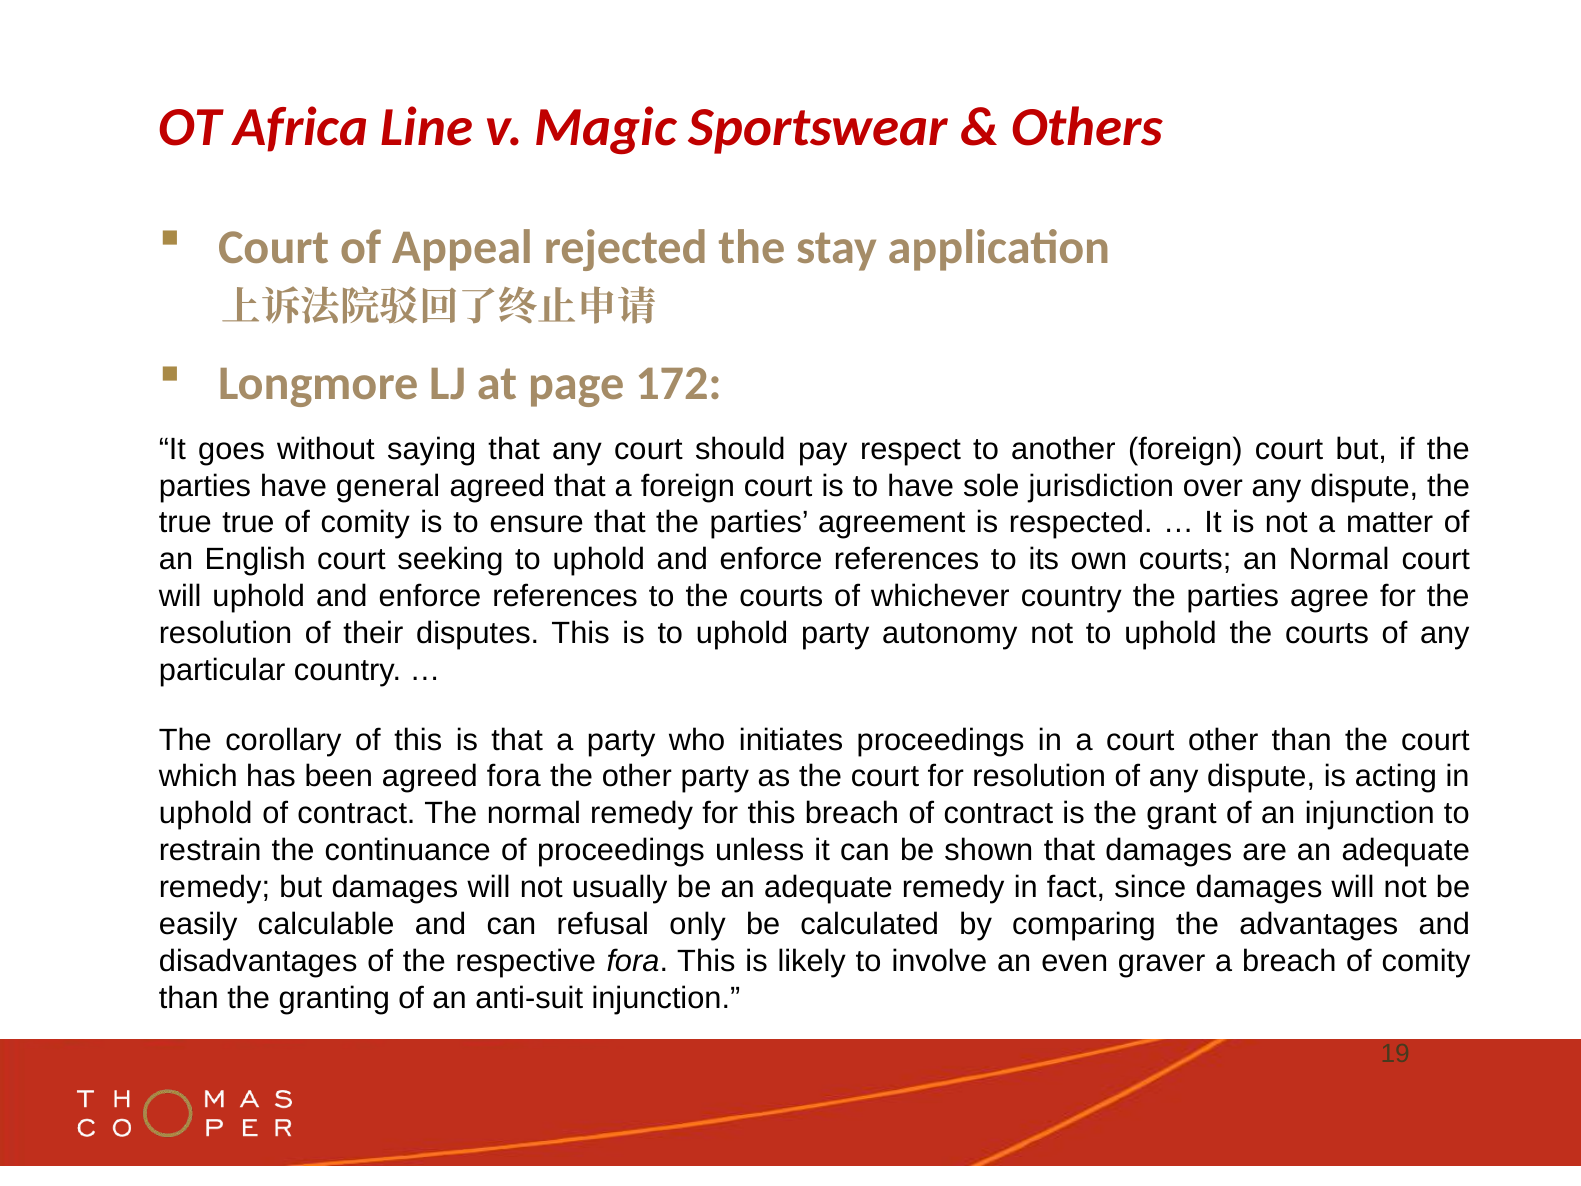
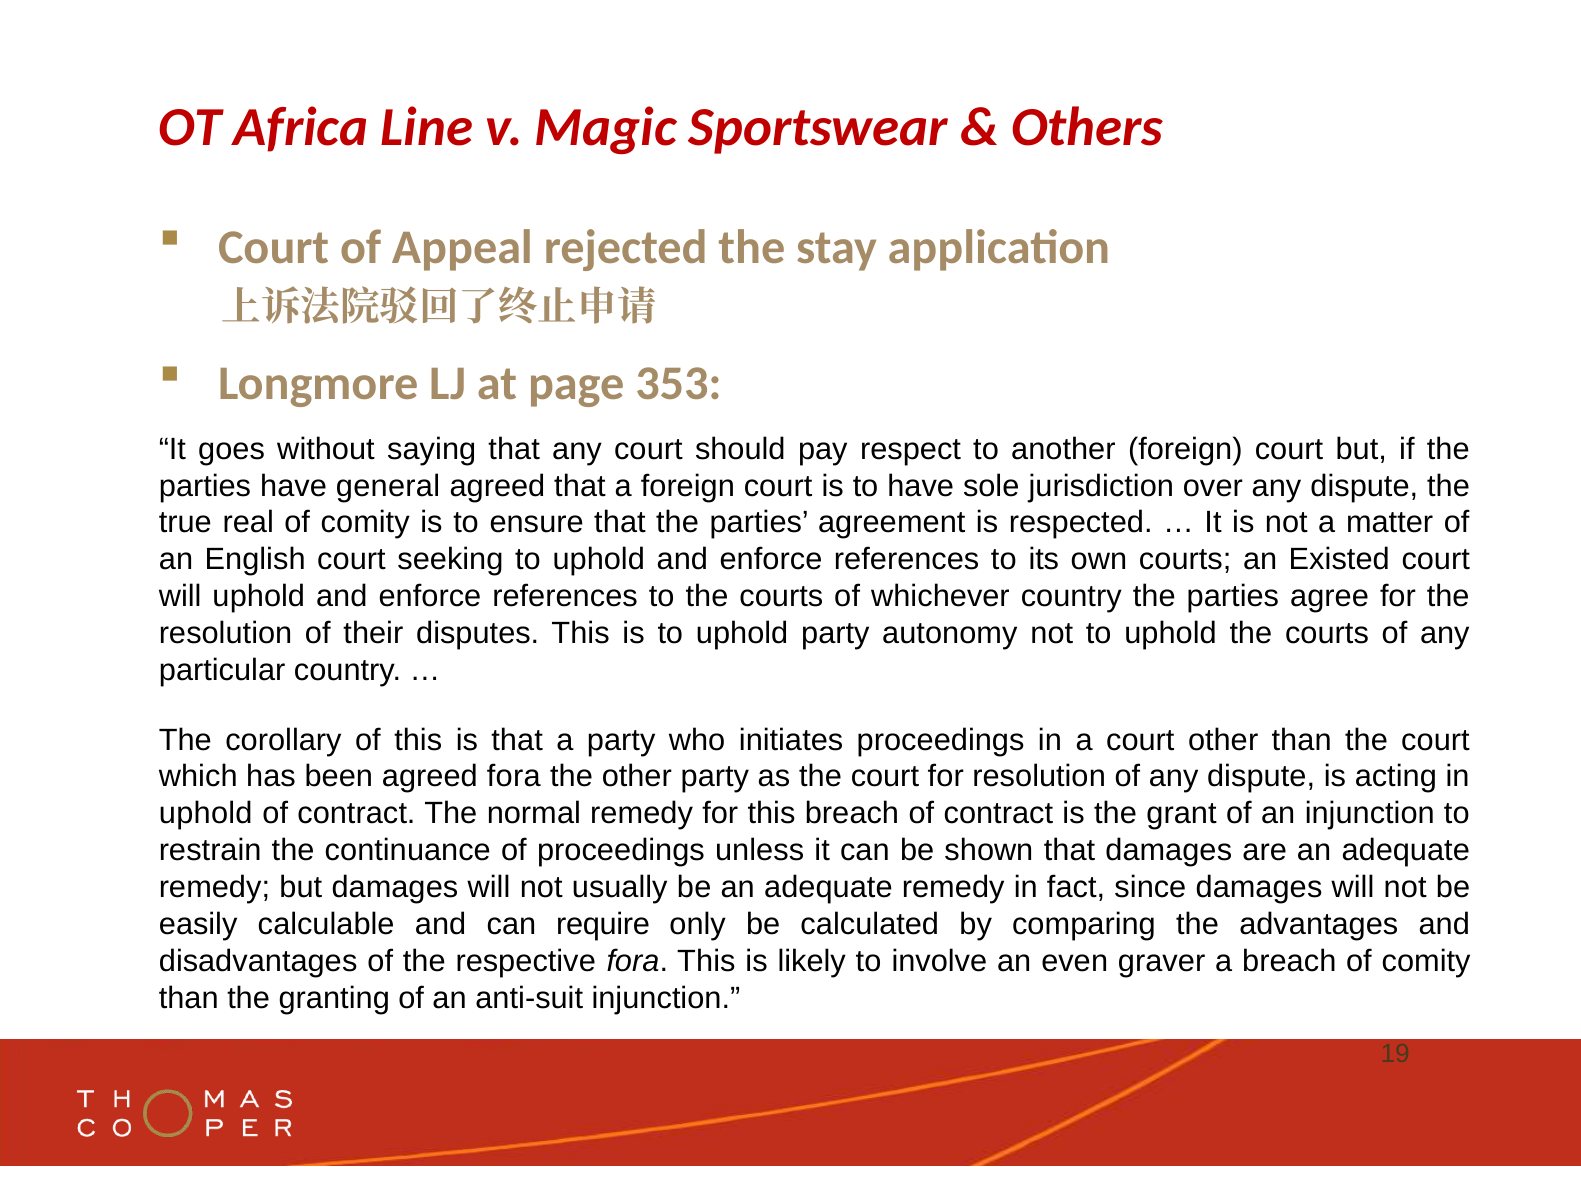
172: 172 -> 353
true true: true -> real
an Normal: Normal -> Existed
refusal: refusal -> require
